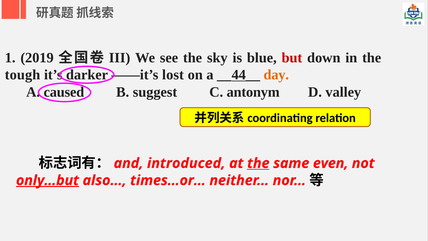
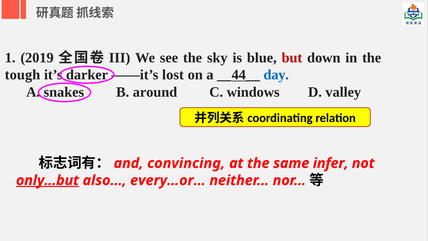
day colour: orange -> blue
caused: caused -> snakes
suggest: suggest -> around
antonym: antonym -> windows
introduced: introduced -> convincing
the at (258, 163) underline: present -> none
even: even -> infer
times…or…: times…or… -> every…or…
